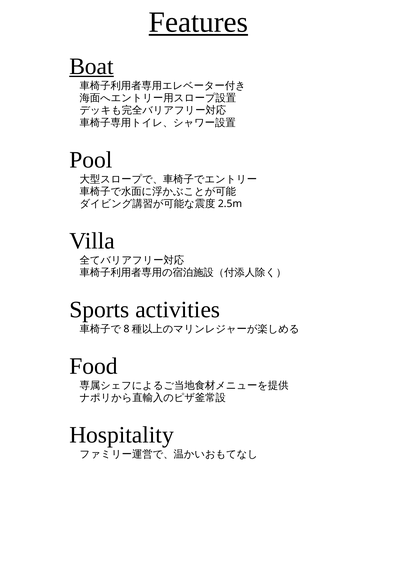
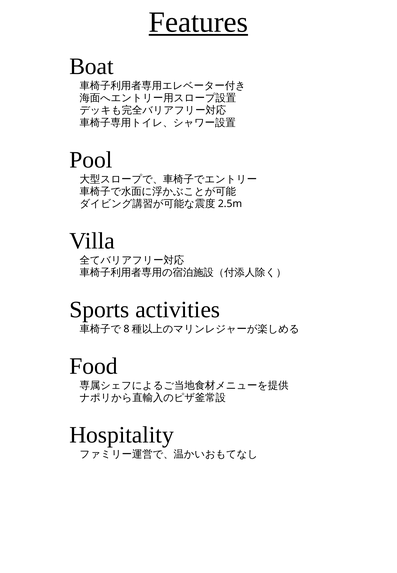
Boat underline: present -> none
